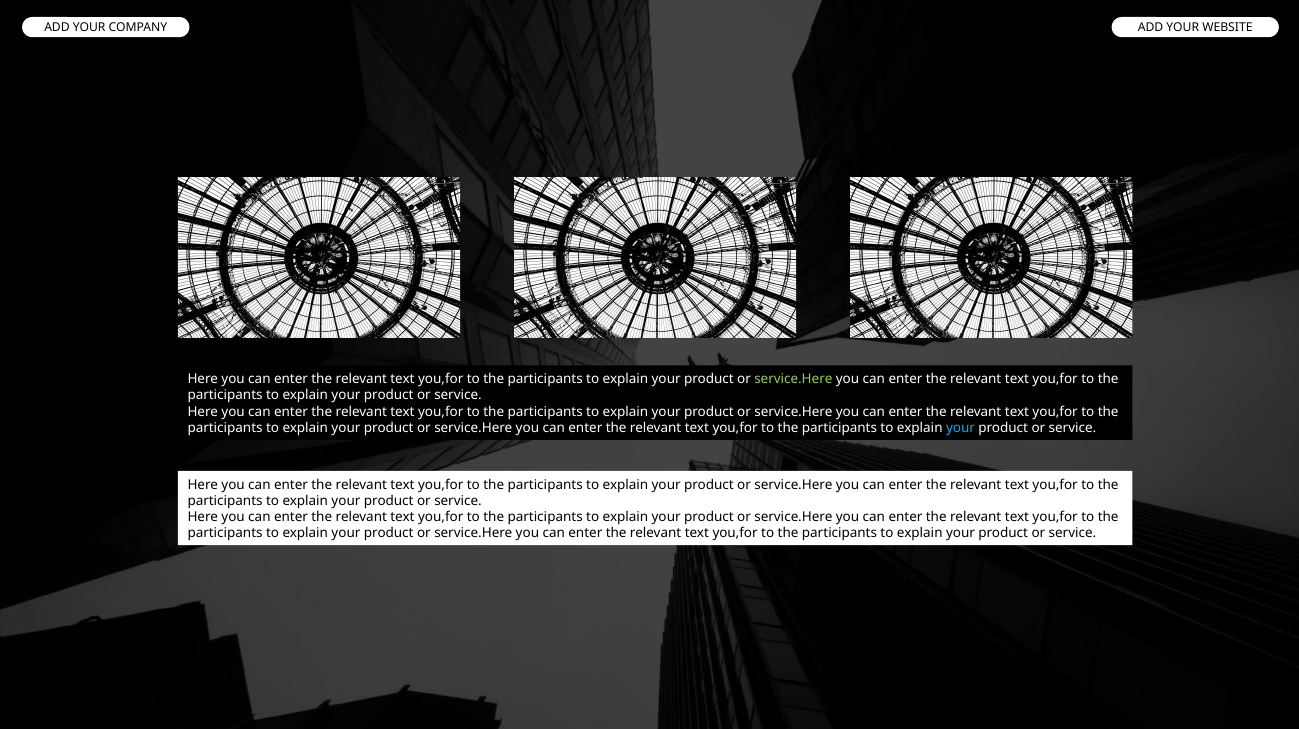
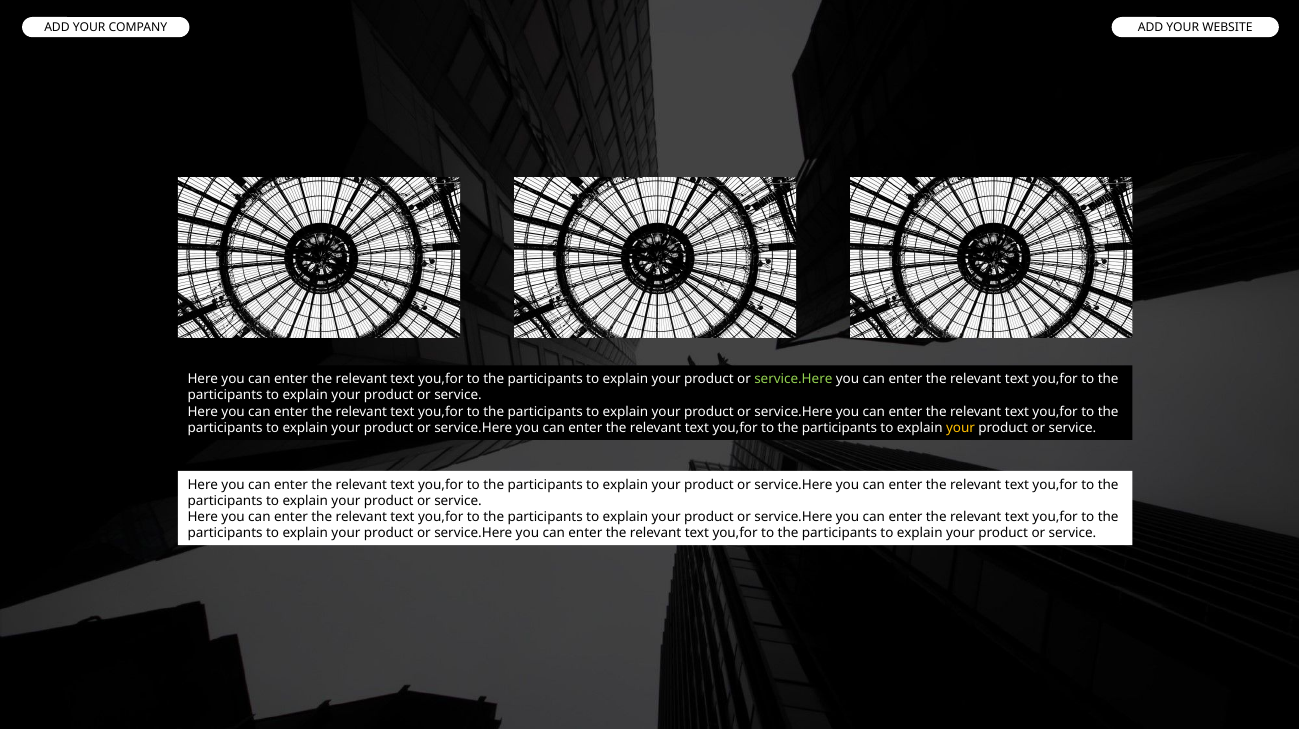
your at (961, 428) colour: light blue -> yellow
